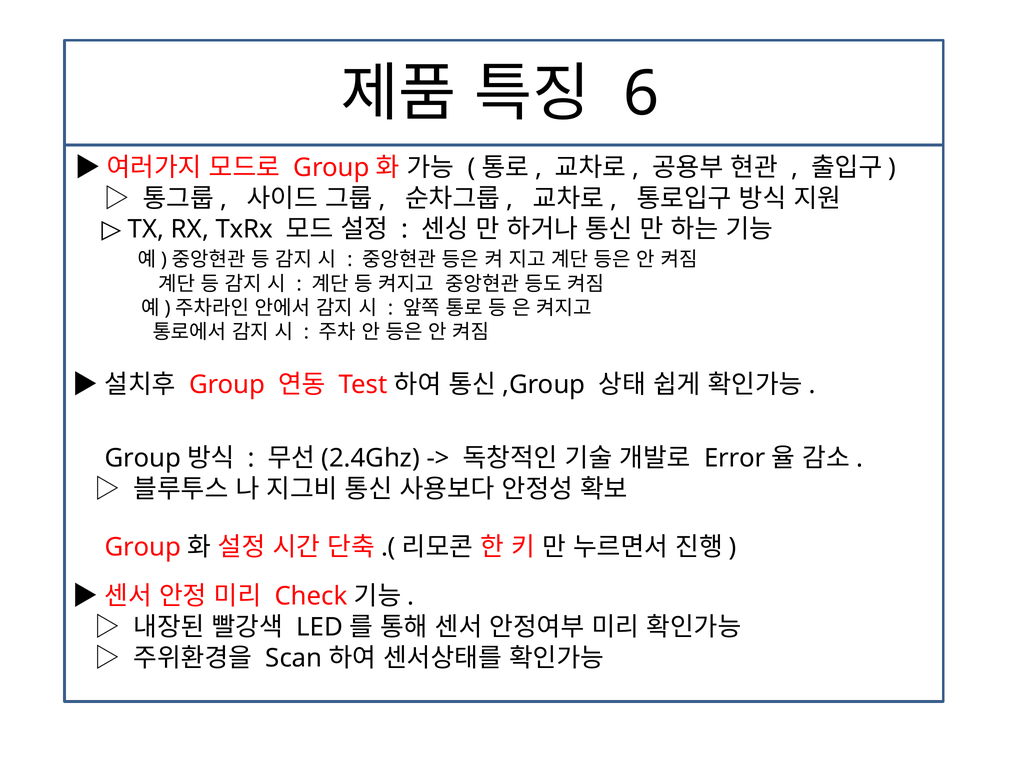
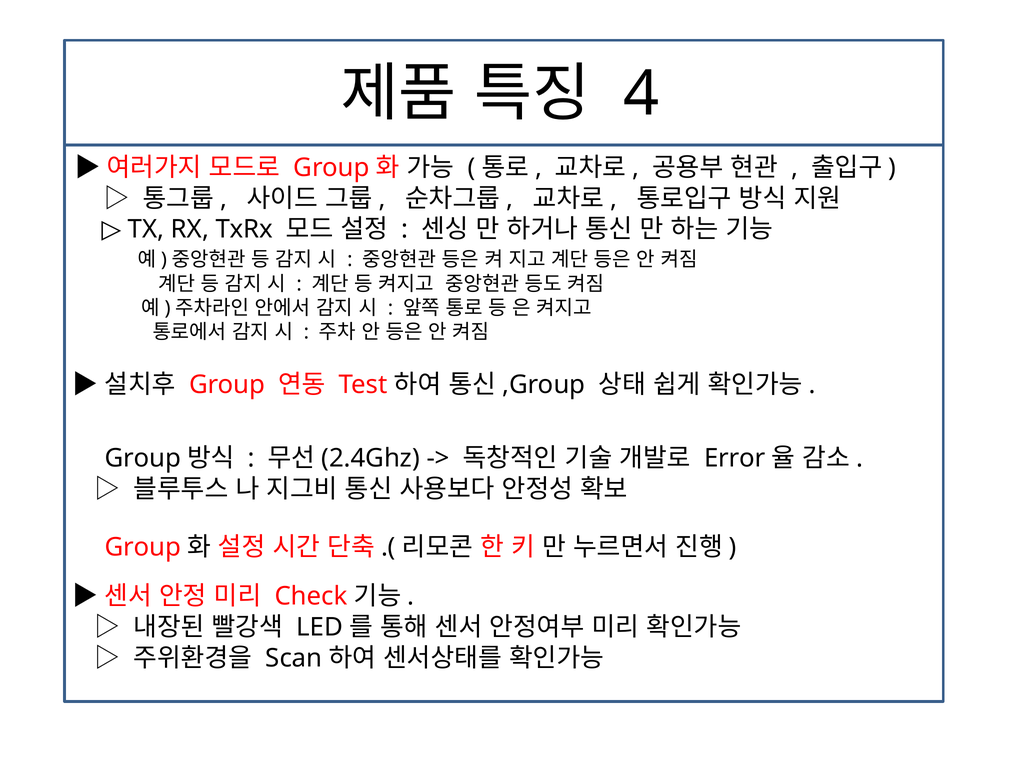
6: 6 -> 4
